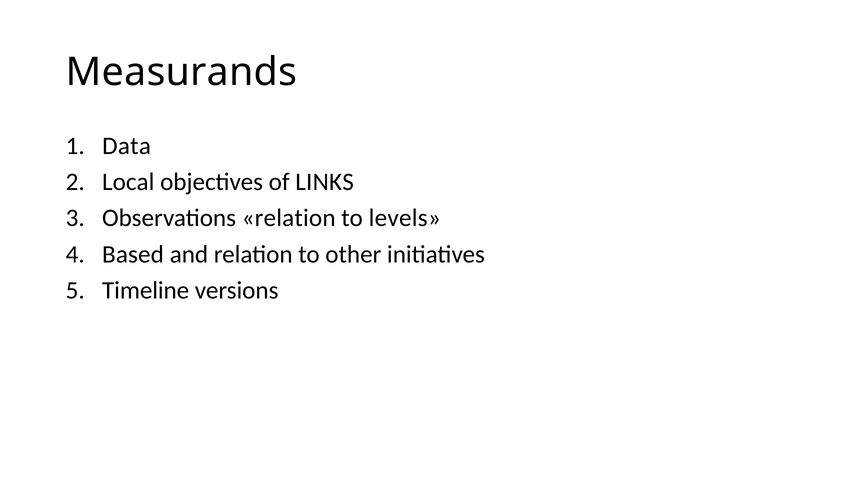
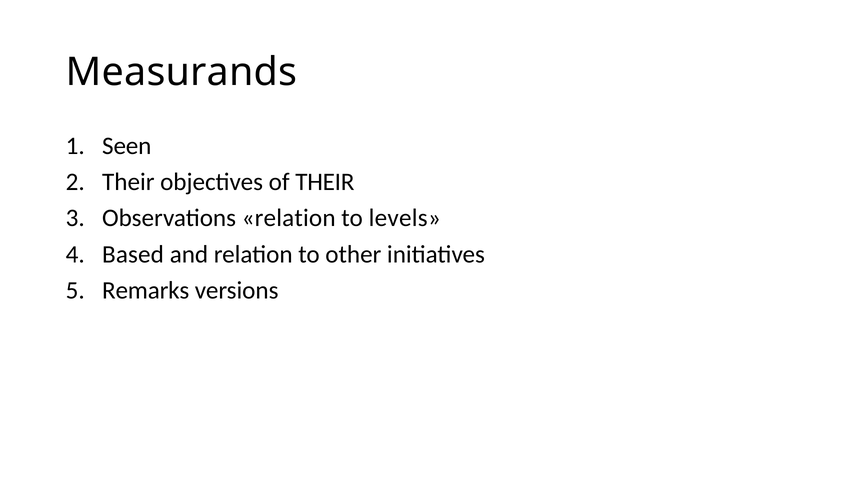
Data: Data -> Seen
Local at (128, 182): Local -> Their
of LINKS: LINKS -> THEIR
Timeline: Timeline -> Remarks
